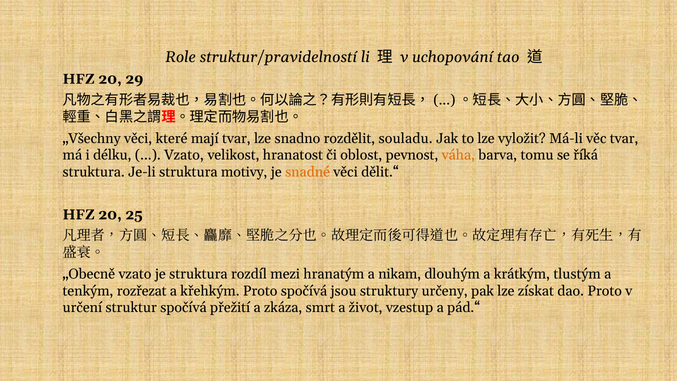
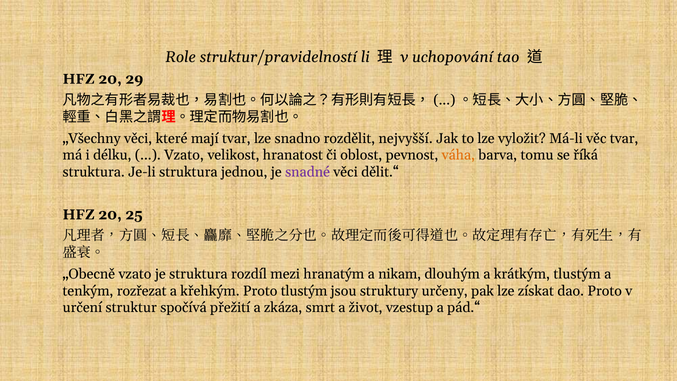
souladu: souladu -> nejvyšší
motivy: motivy -> jednou
snadné colour: orange -> purple
Proto spočívá: spočívá -> tlustým
